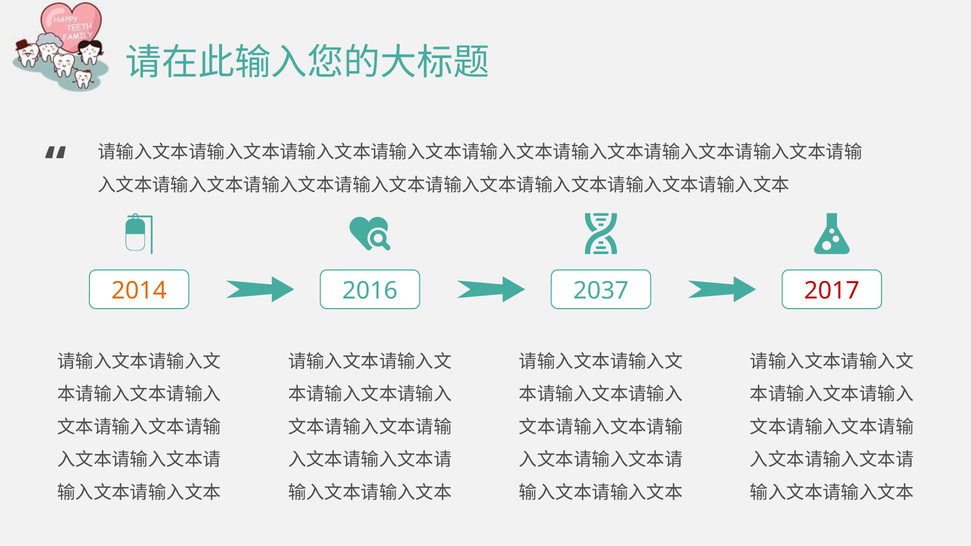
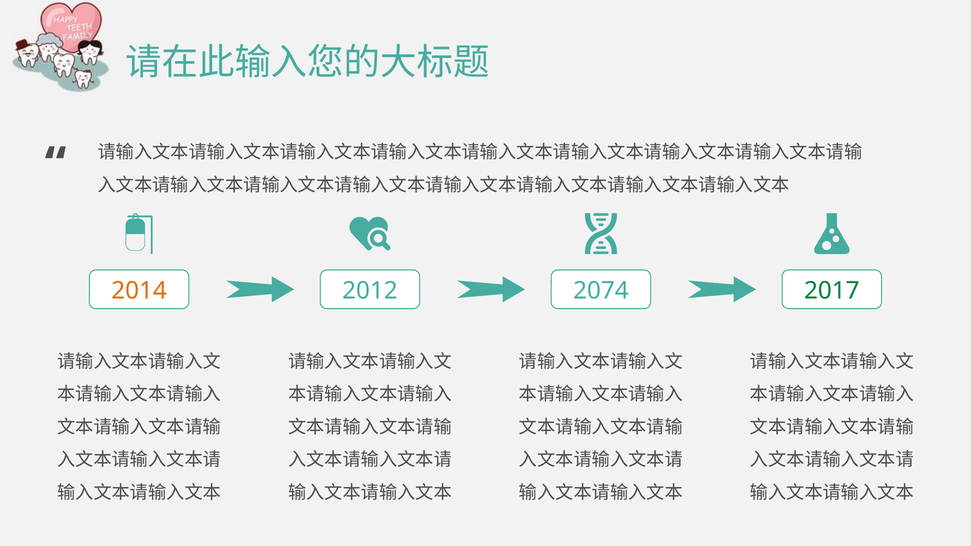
2016: 2016 -> 2012
2037: 2037 -> 2074
2017 colour: red -> green
